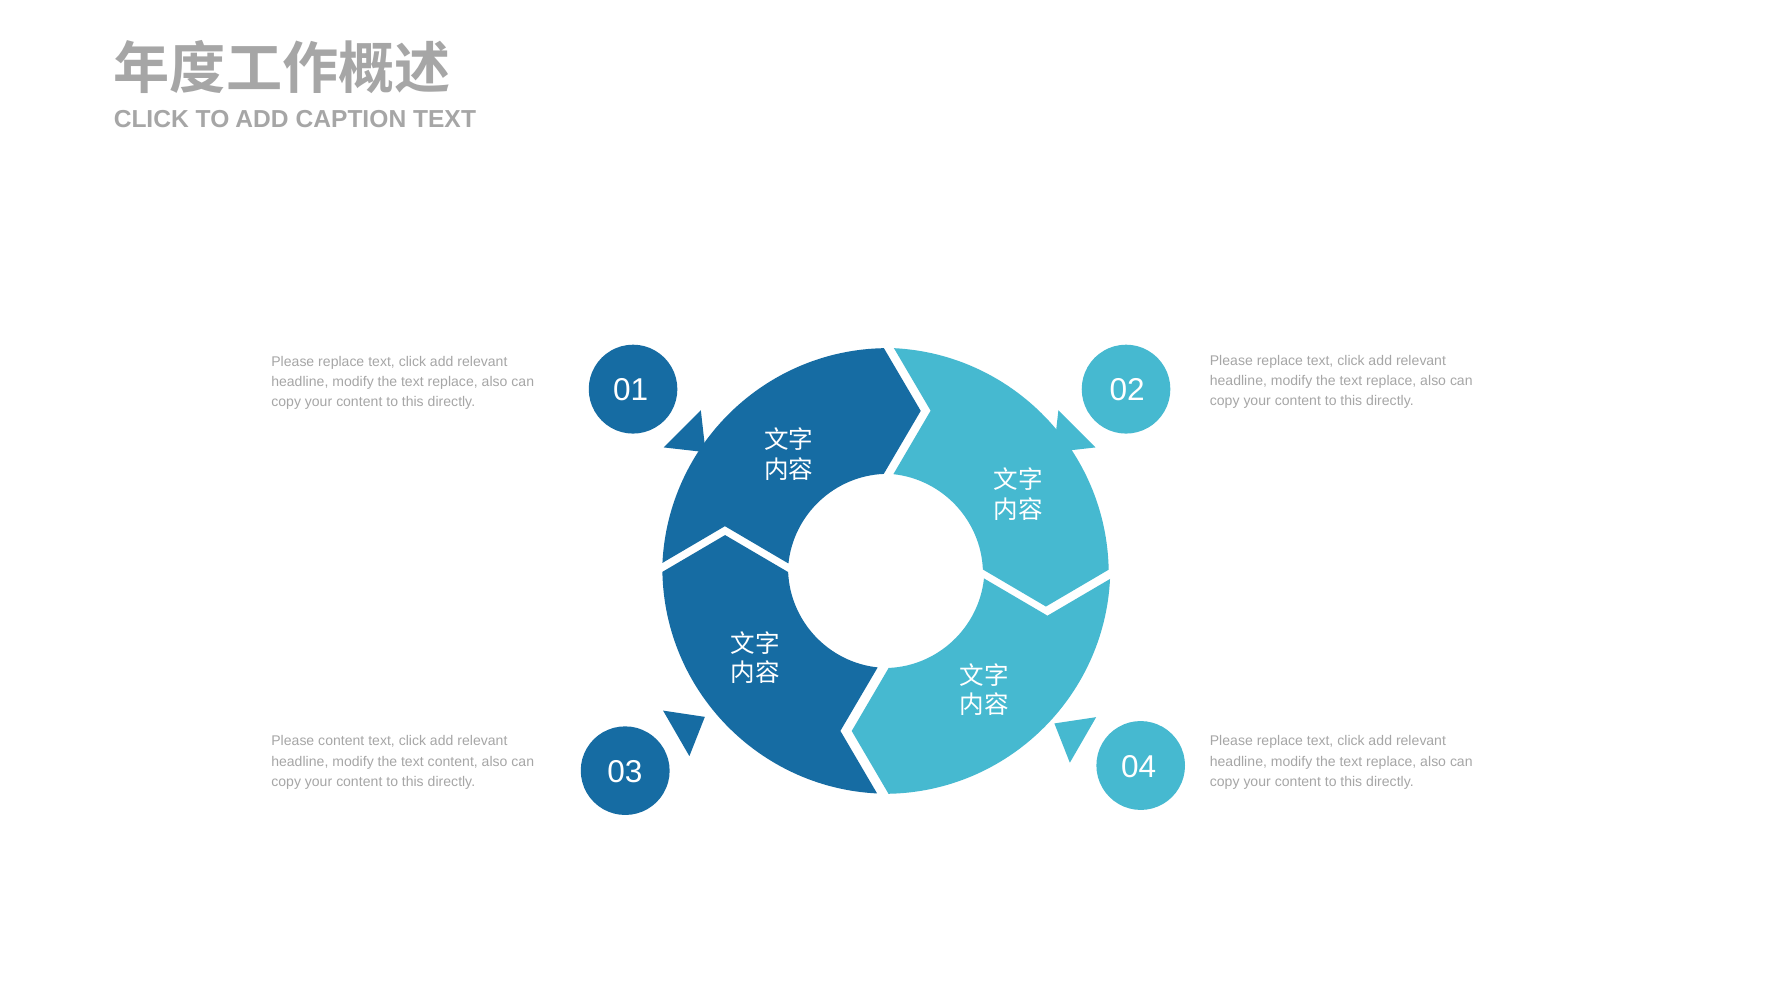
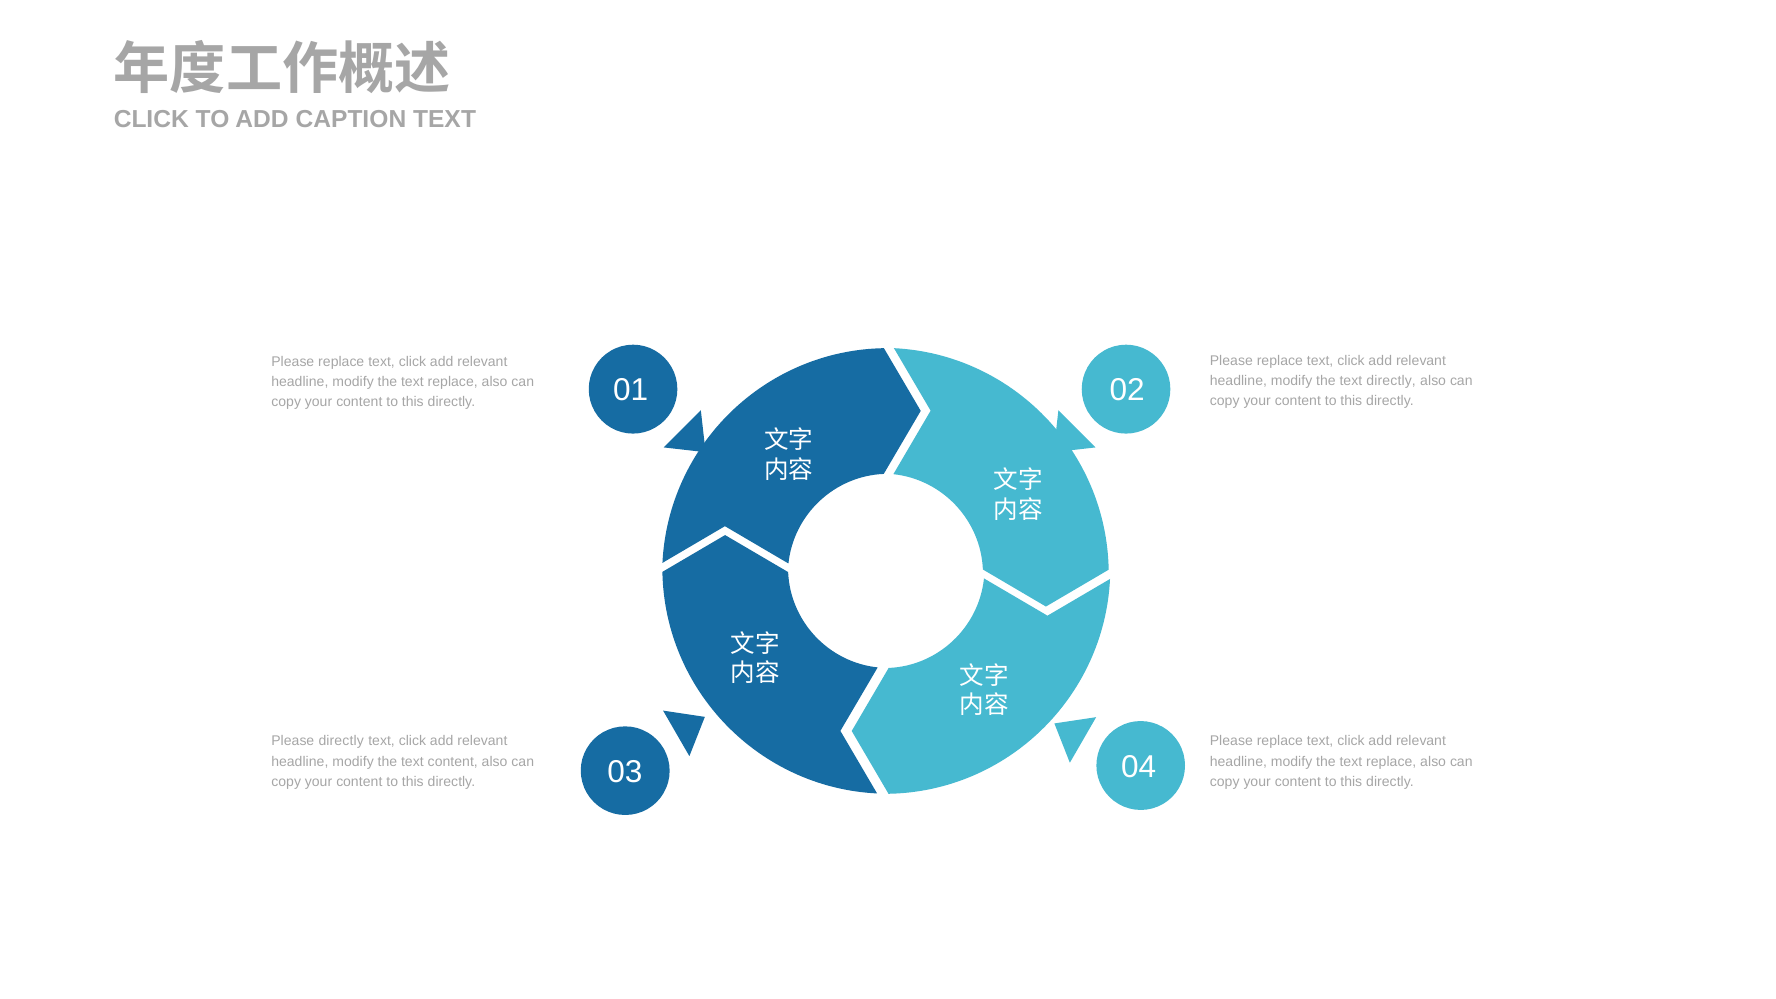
replace at (1391, 381): replace -> directly
Please content: content -> directly
